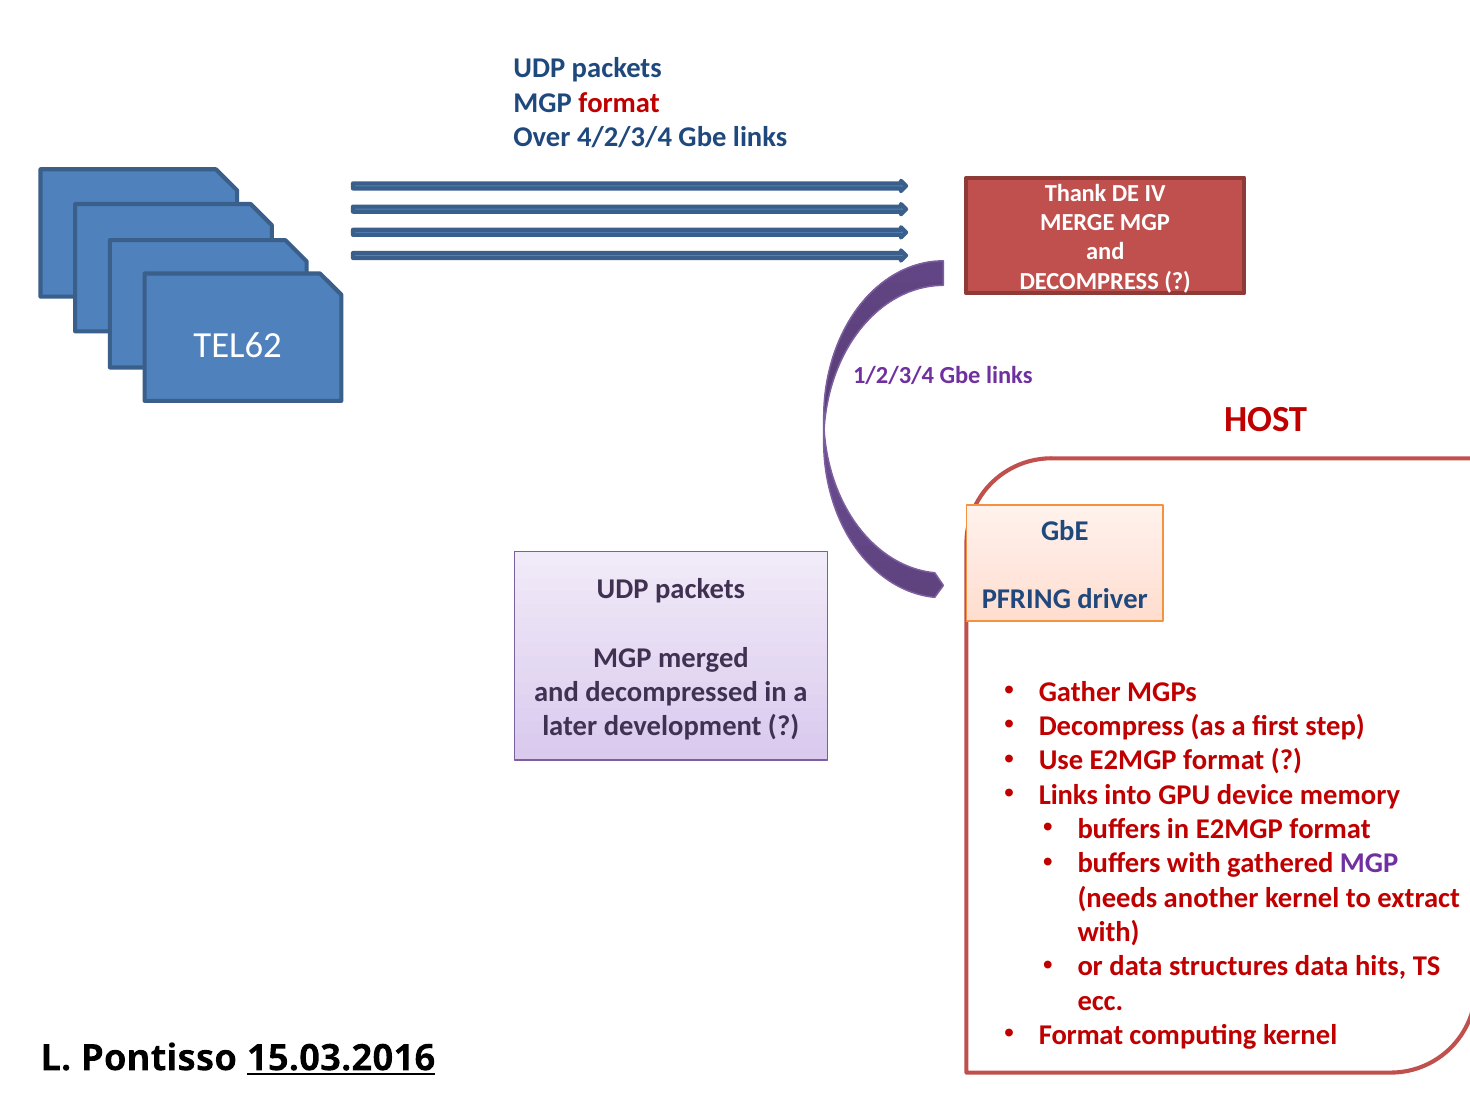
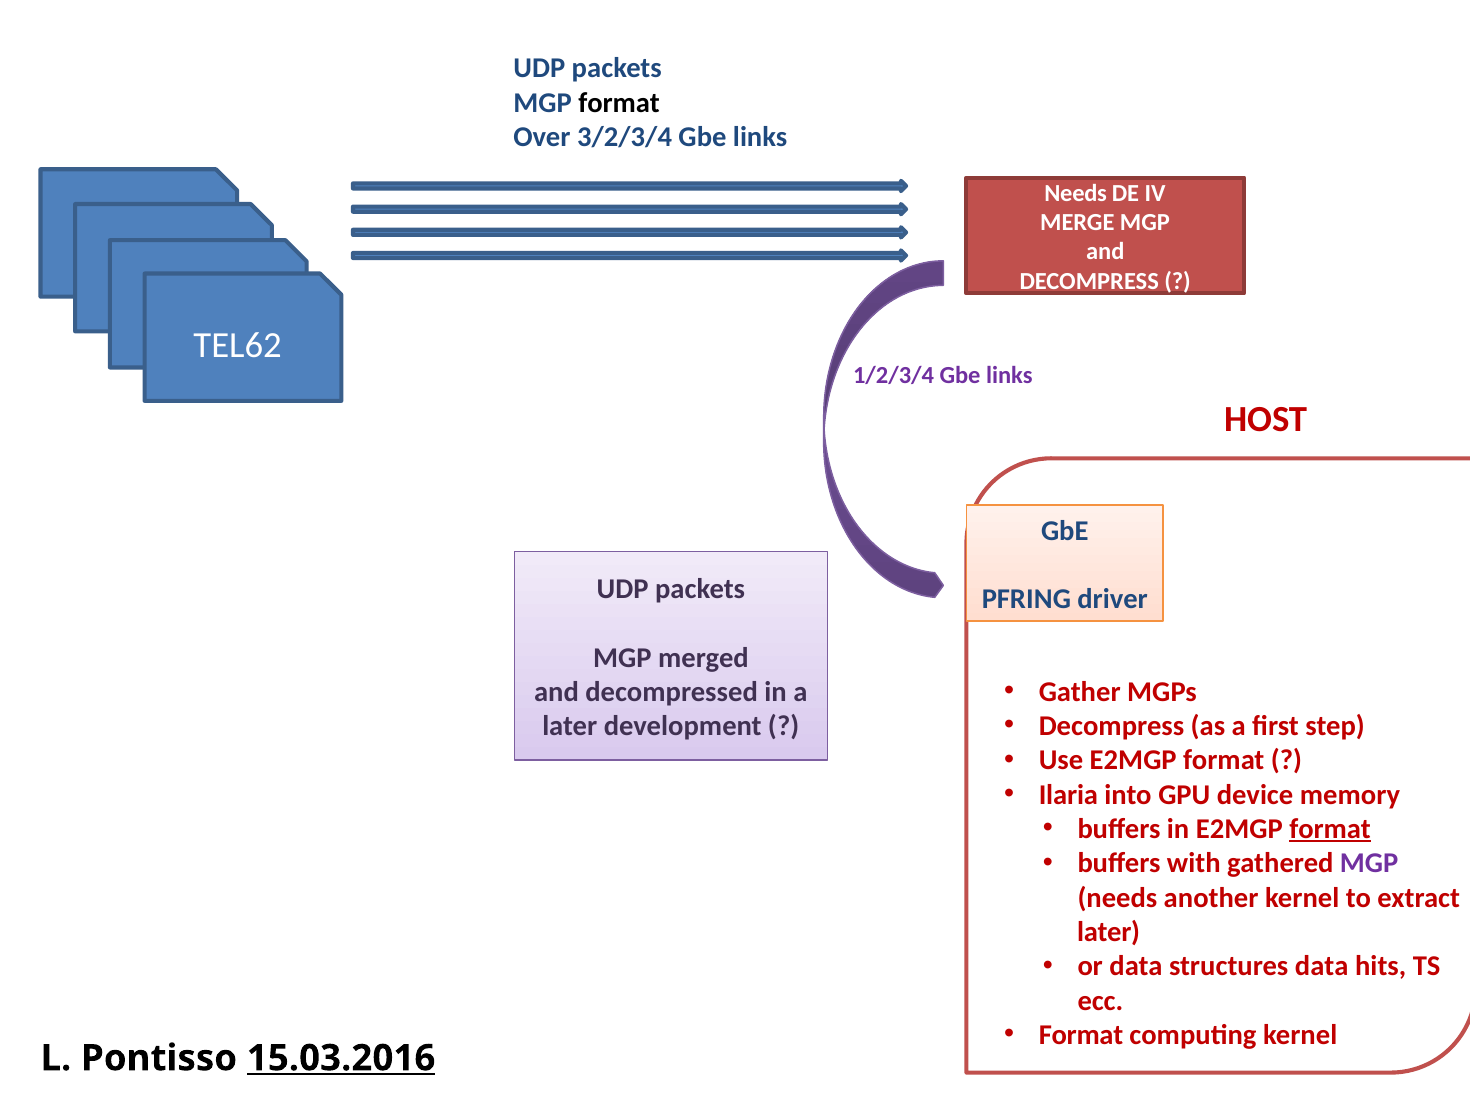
format at (619, 103) colour: red -> black
4/2/3/4: 4/2/3/4 -> 3/2/3/4
Thank at (1076, 193): Thank -> Needs
Links at (1068, 794): Links -> Ilaria
format at (1330, 829) underline: none -> present
with at (1108, 932): with -> later
